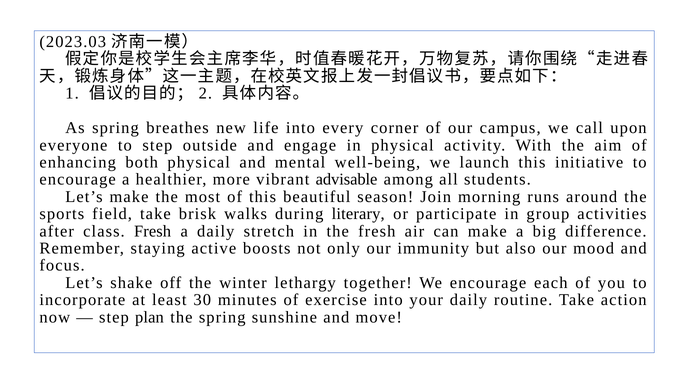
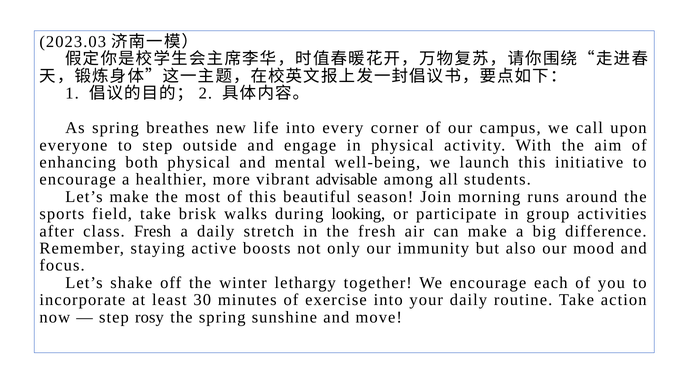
literary: literary -> looking
plan: plan -> rosy
